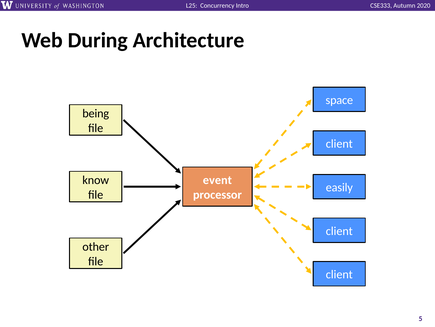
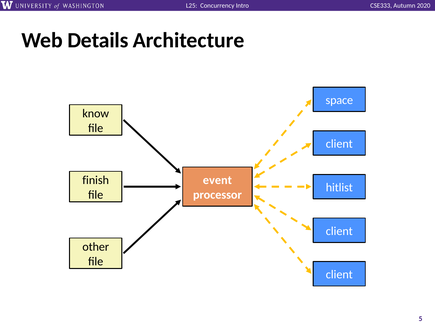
During: During -> Details
being: being -> know
know: know -> finish
easily: easily -> hitlist
